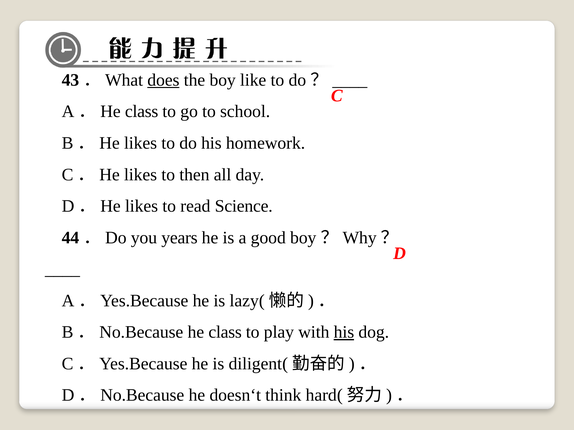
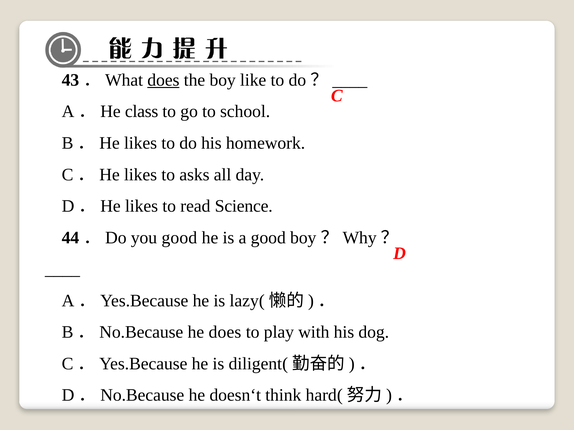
then: then -> asks
you years: years -> good
he class: class -> does
his at (344, 333) underline: present -> none
